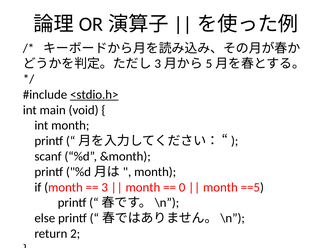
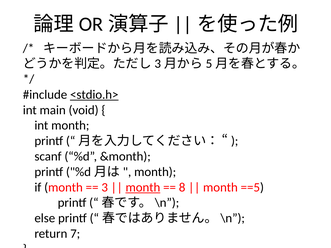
month at (143, 187) underline: none -> present
0: 0 -> 8
2: 2 -> 7
